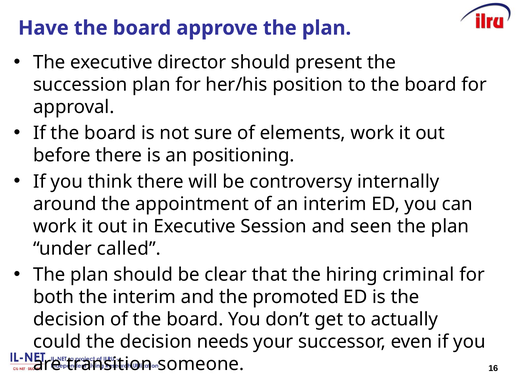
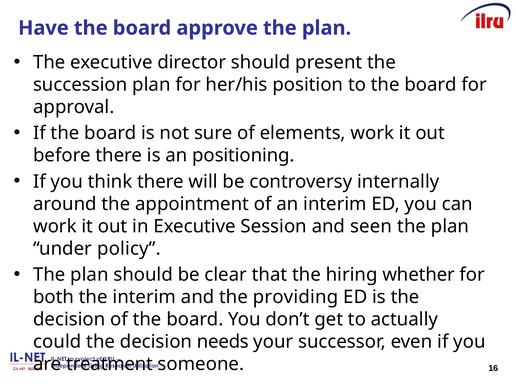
called: called -> policy
criminal: criminal -> whether
promoted: promoted -> providing
transition: transition -> treatment
